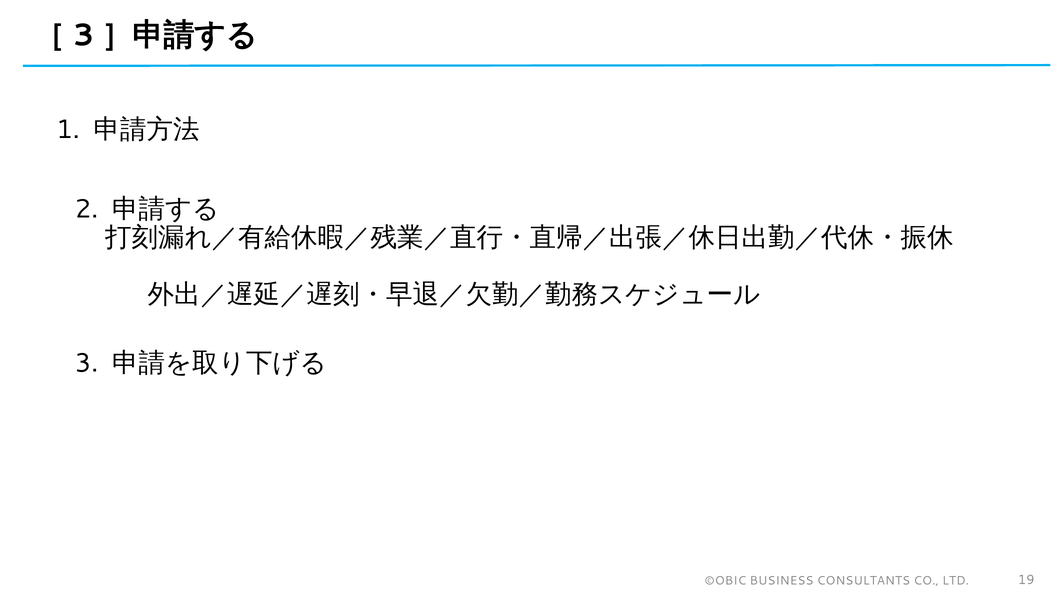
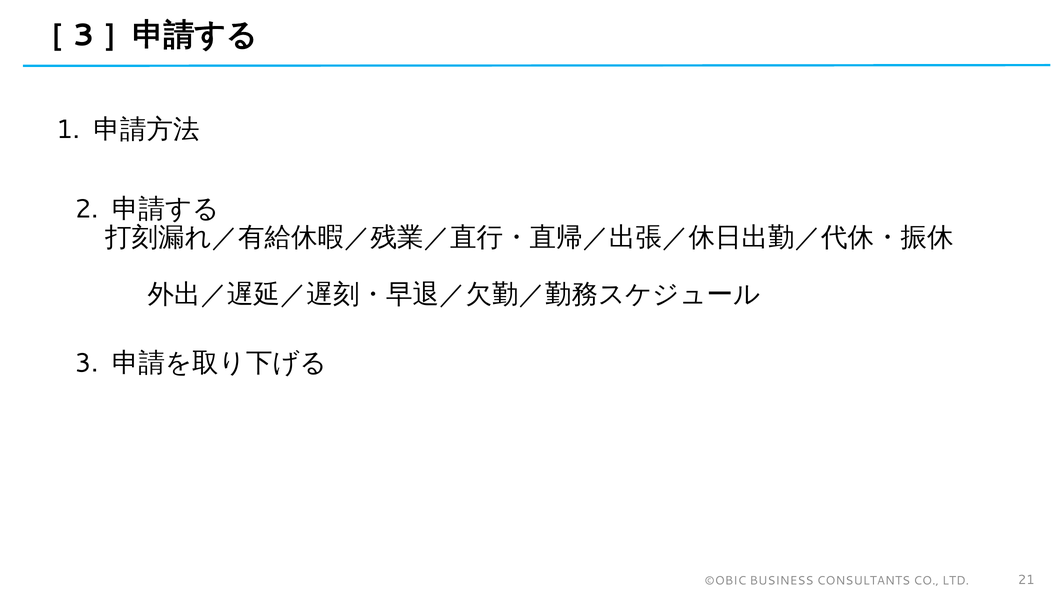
19: 19 -> 21
